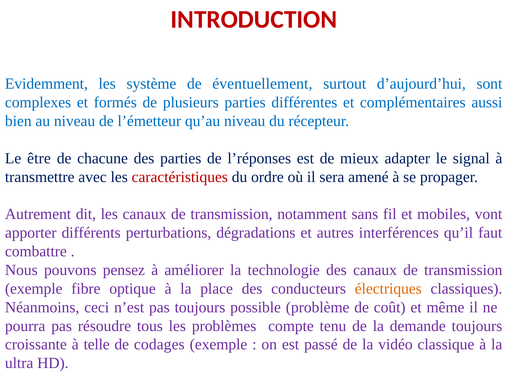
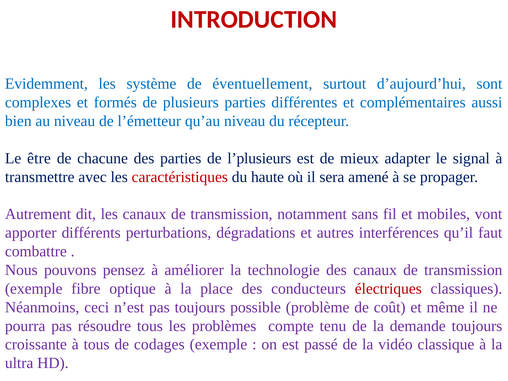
l’réponses: l’réponses -> l’plusieurs
ordre: ordre -> haute
électriques colour: orange -> red
à telle: telle -> tous
